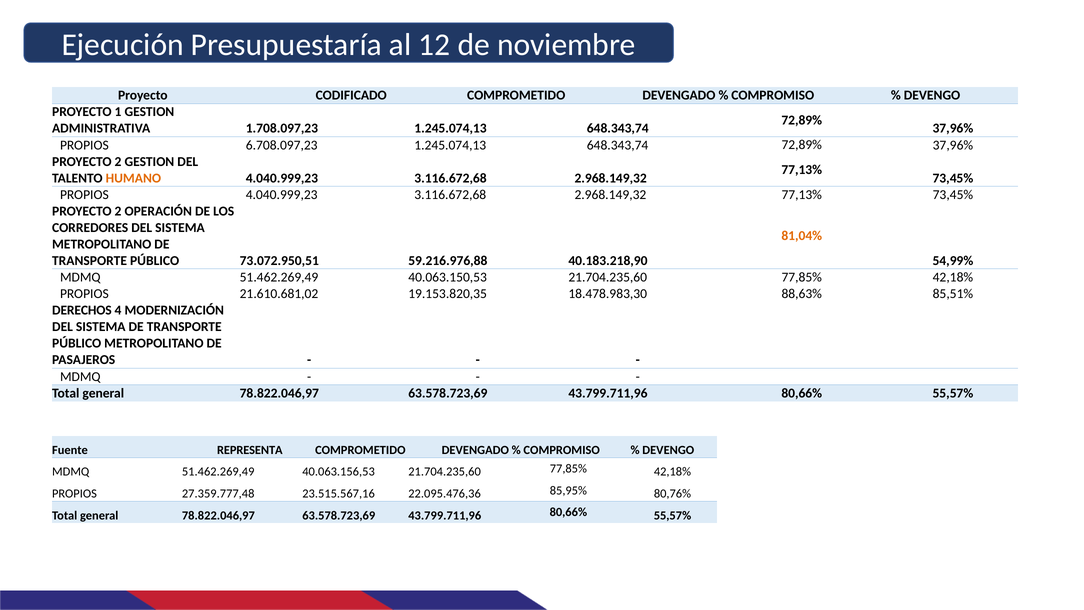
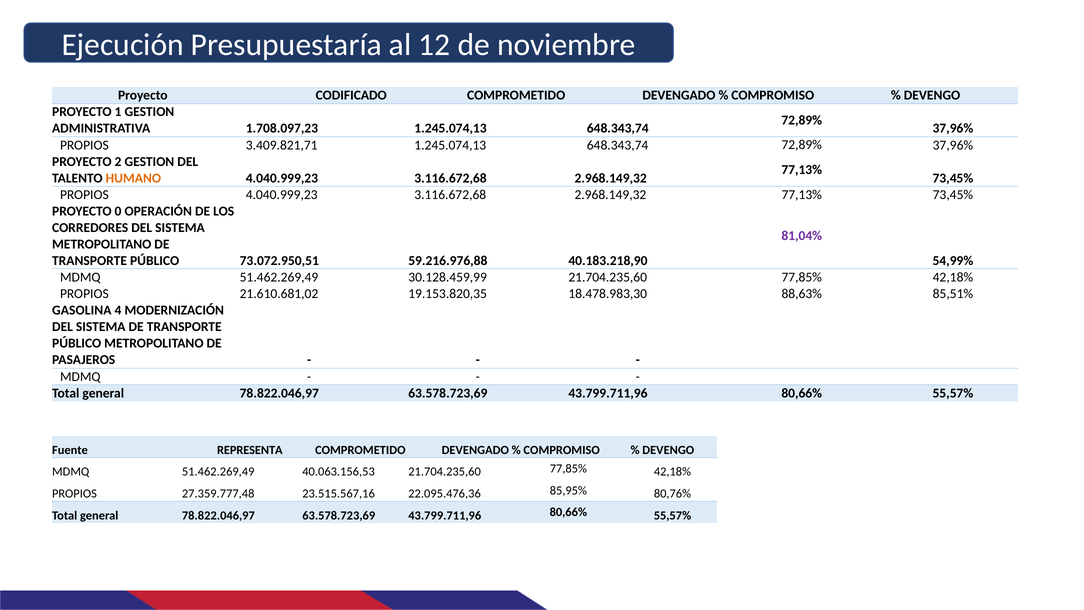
6.708.097,23: 6.708.097,23 -> 3.409.821,71
2 at (118, 211): 2 -> 0
81,04% colour: orange -> purple
40.063.150,53: 40.063.150,53 -> 30.128.459,99
DERECHOS: DERECHOS -> GASOLINA
